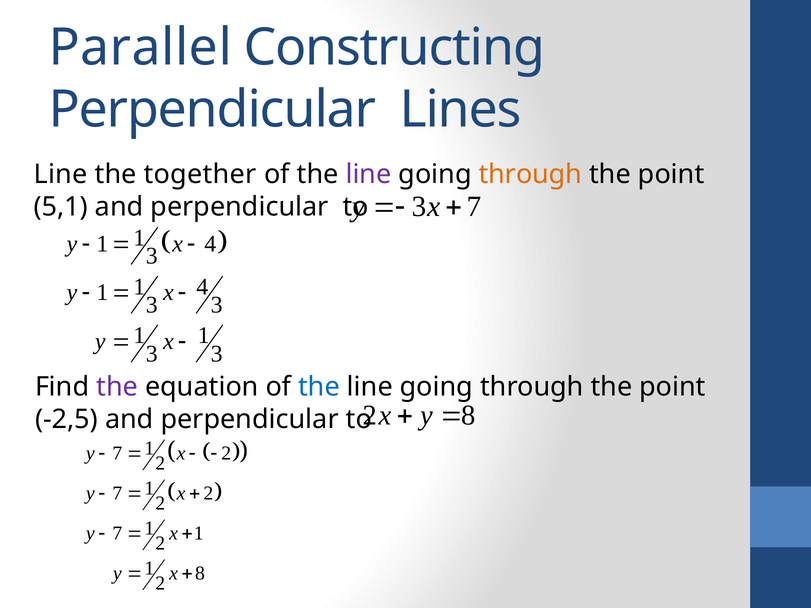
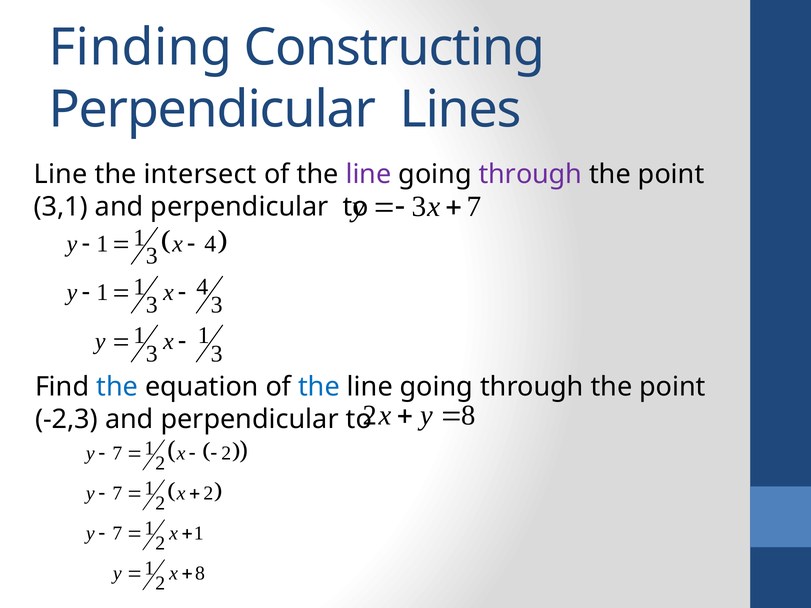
Parallel: Parallel -> Finding
together: together -> intersect
through at (530, 174) colour: orange -> purple
5,1: 5,1 -> 3,1
the at (117, 387) colour: purple -> blue
-2,5: -2,5 -> -2,3
